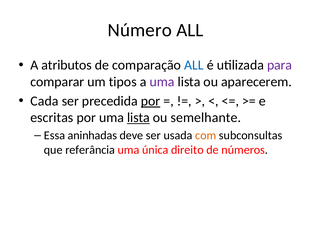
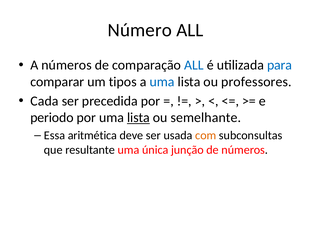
A atributos: atributos -> números
para colour: purple -> blue
uma at (162, 82) colour: purple -> blue
aparecerem: aparecerem -> professores
por at (151, 101) underline: present -> none
escritas: escritas -> periodo
aninhadas: aninhadas -> aritmética
referância: referância -> resultante
direito: direito -> junção
